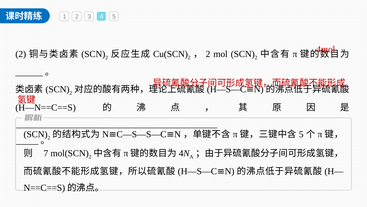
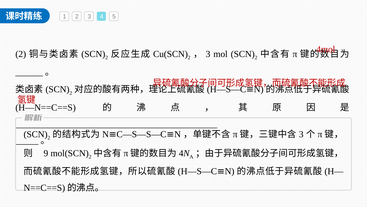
2 at (208, 54): 2 -> 3
5 at (301, 134): 5 -> 3
7: 7 -> 9
